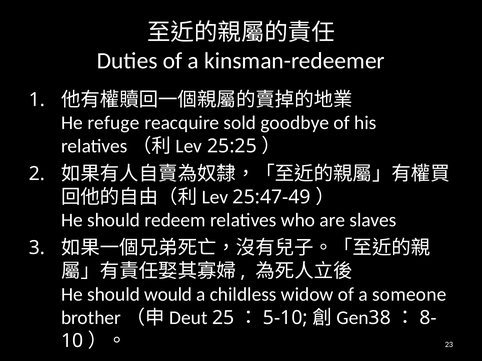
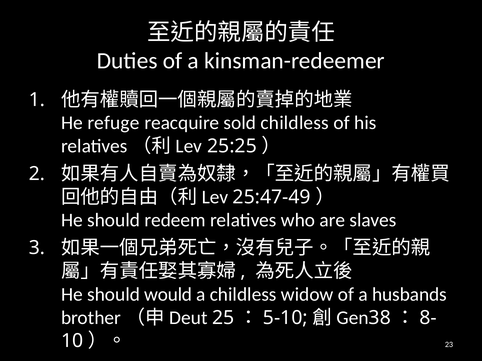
sold goodbye: goodbye -> childless
someone: someone -> husbands
